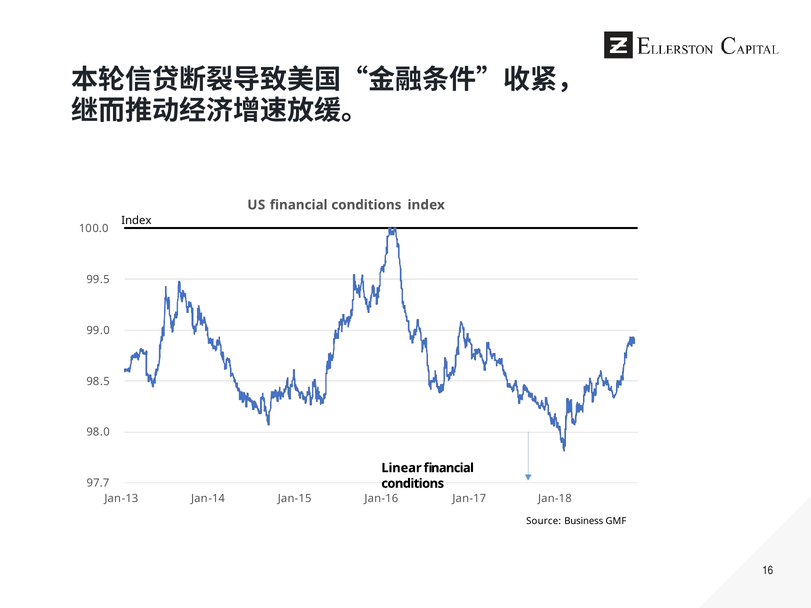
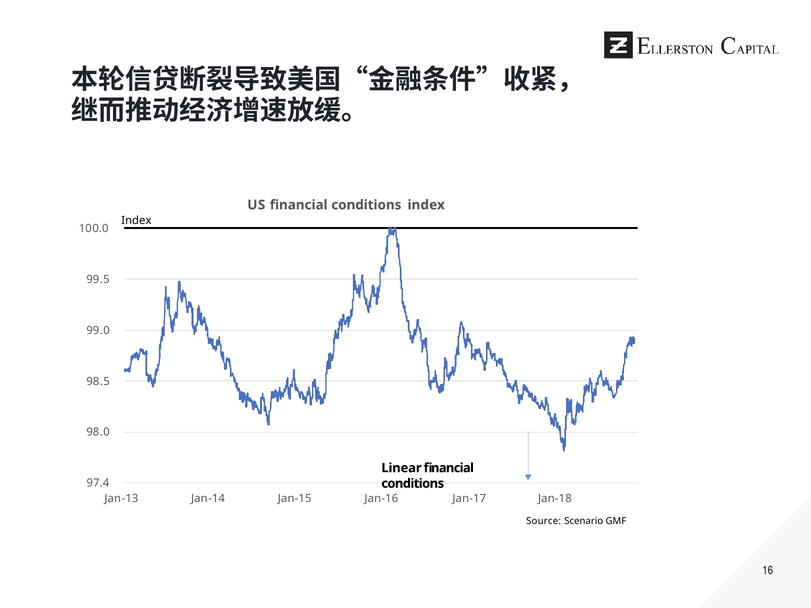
97.7: 97.7 -> 97.4
Business: Business -> Scenario
